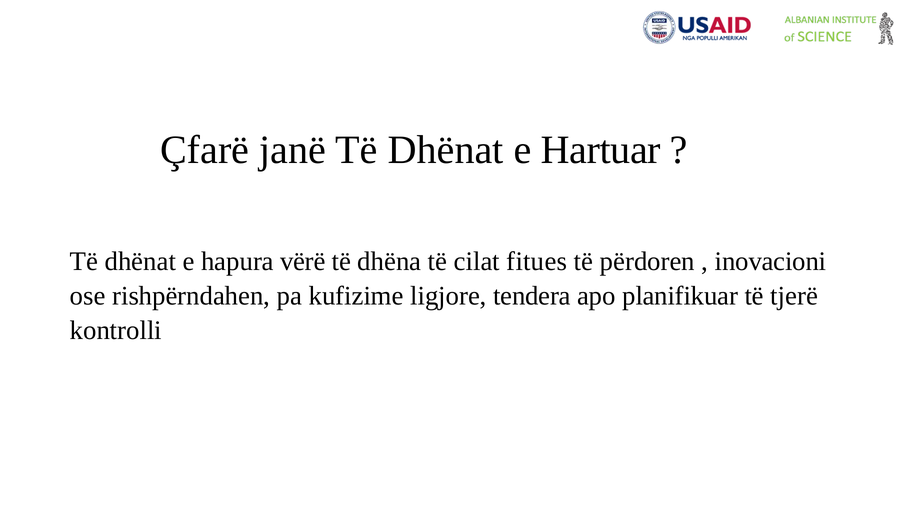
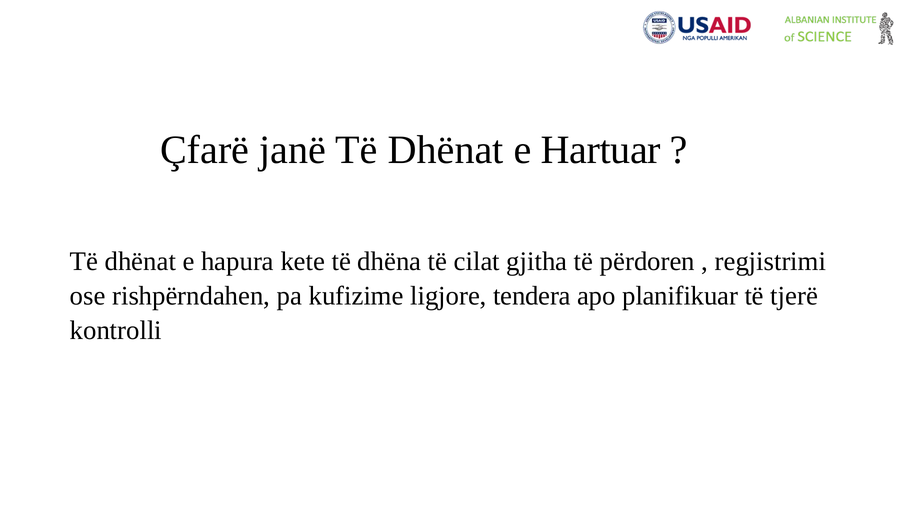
vërë: vërë -> kete
fitues: fitues -> gjitha
inovacioni: inovacioni -> regjistrimi
